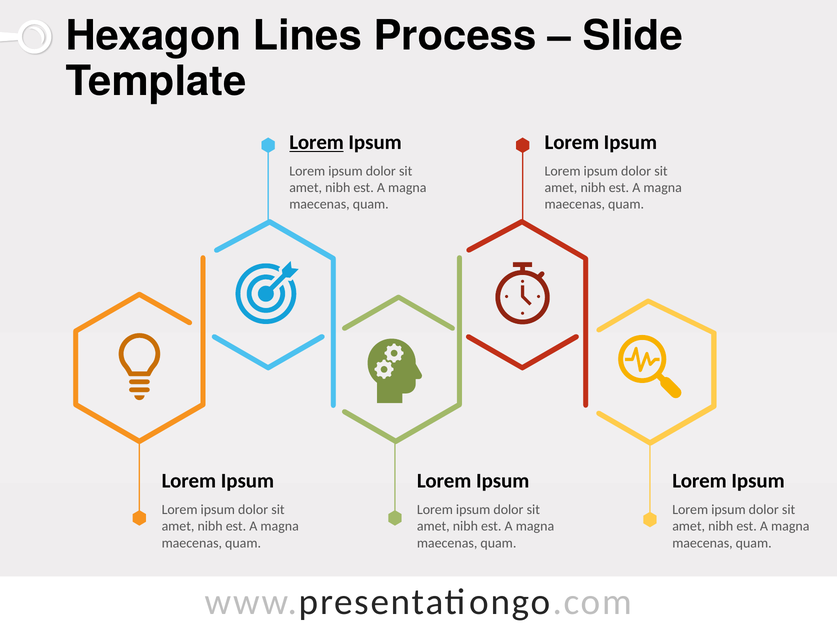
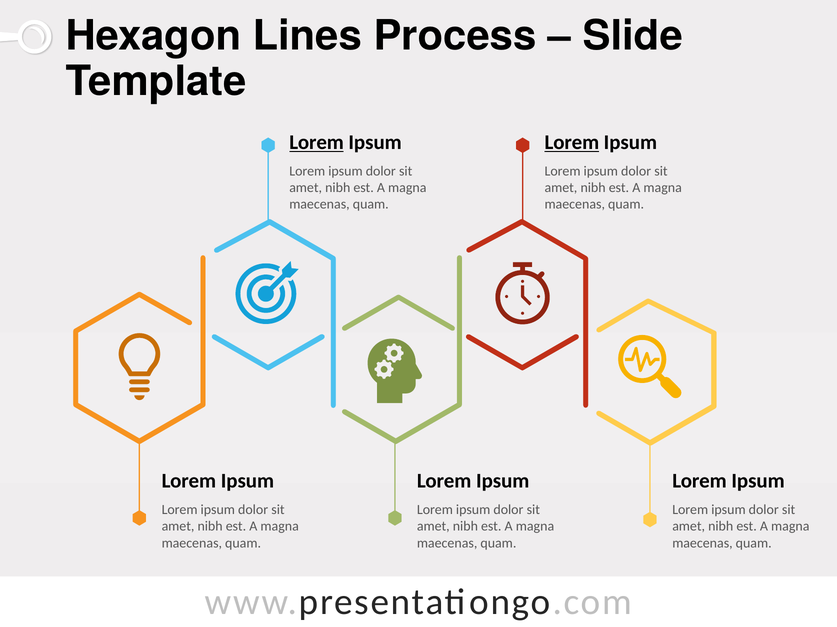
Lorem at (572, 143) underline: none -> present
